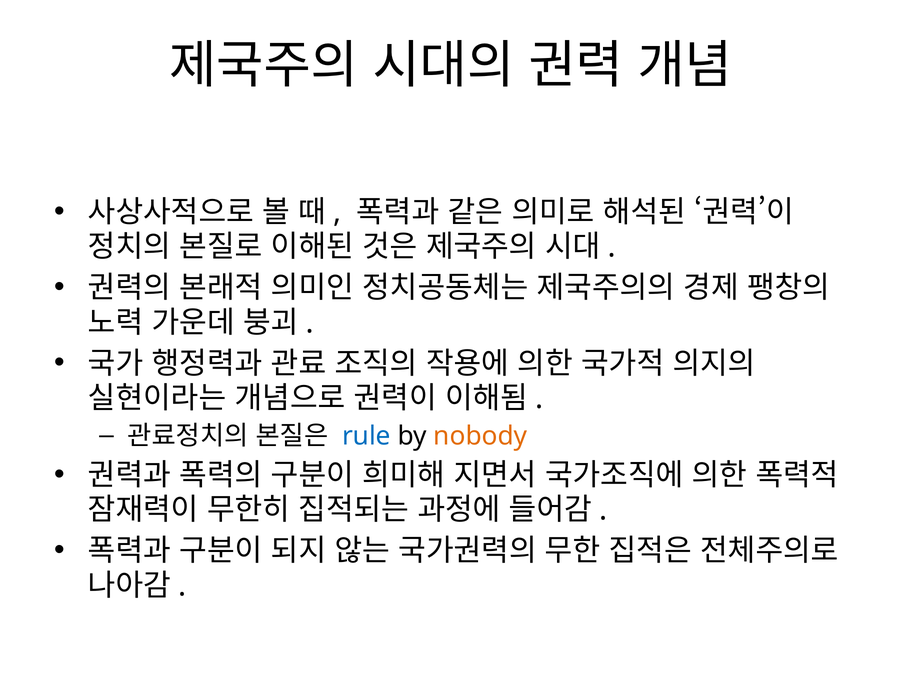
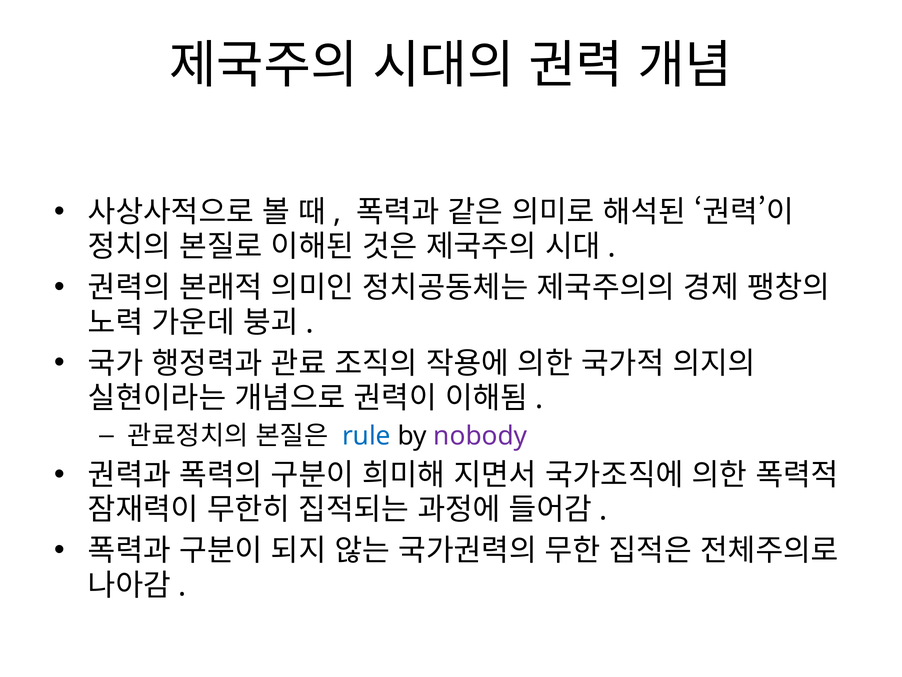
nobody colour: orange -> purple
